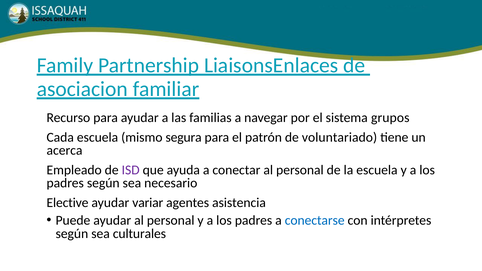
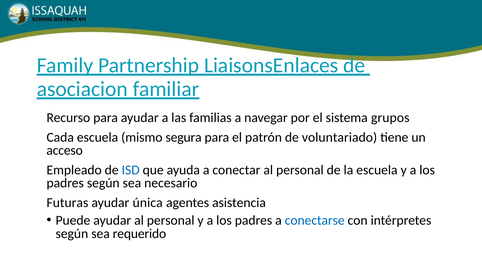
acerca: acerca -> acceso
ISD colour: purple -> blue
Elective: Elective -> Futuras
variar: variar -> única
culturales: culturales -> requerido
